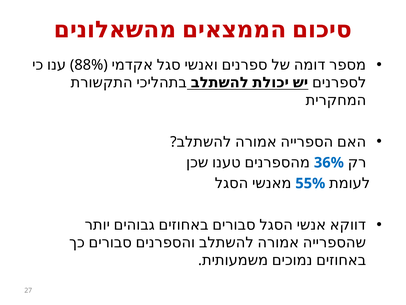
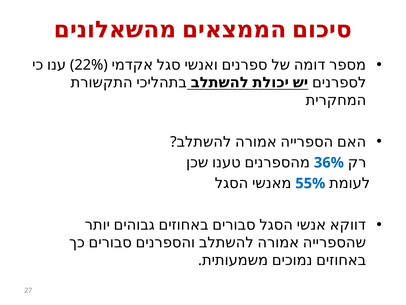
88%: 88% -> 22%
